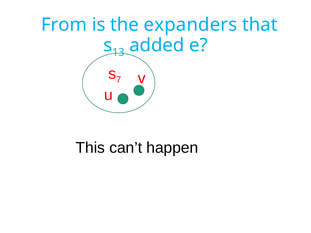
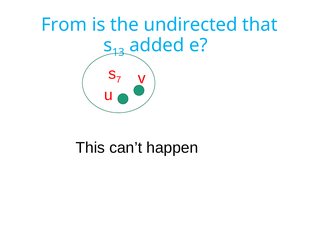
expanders: expanders -> undirected
